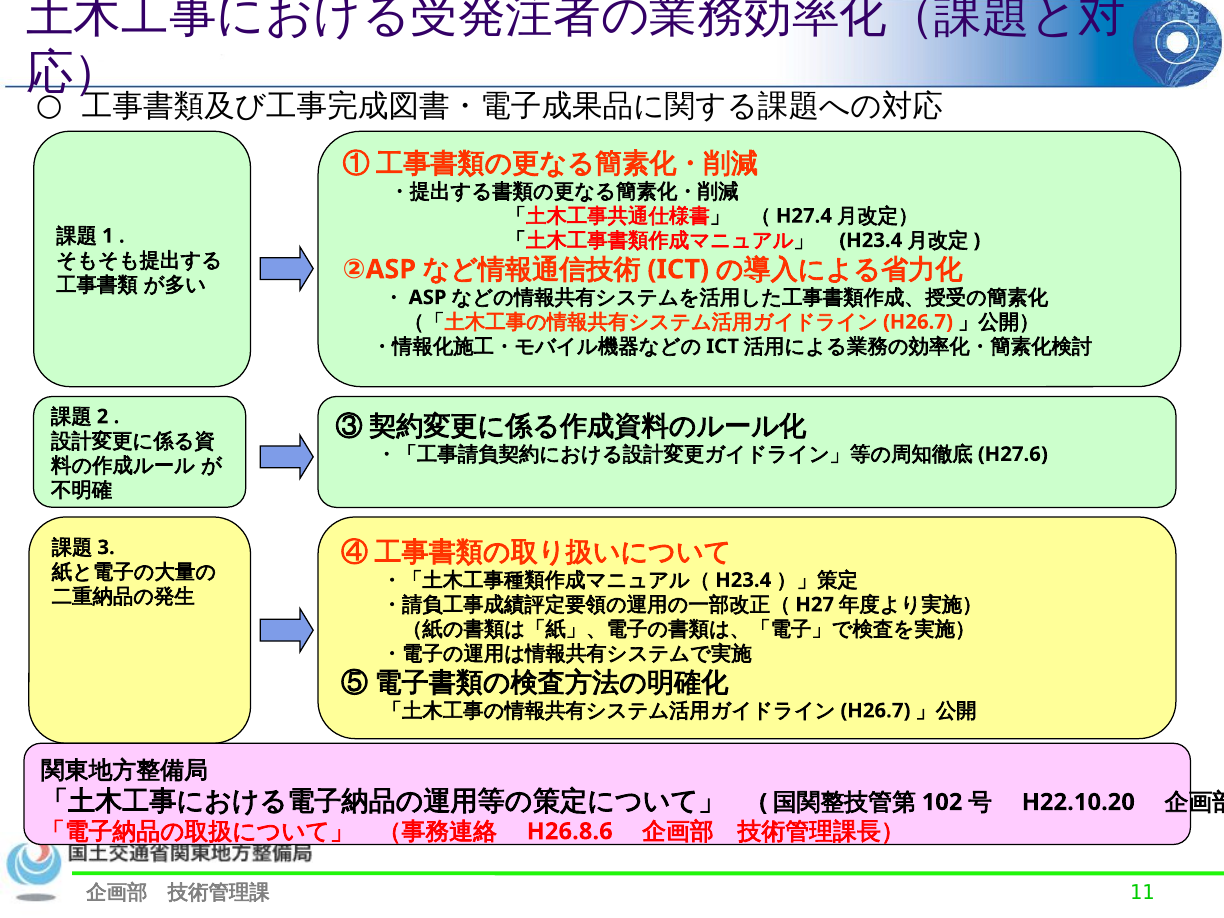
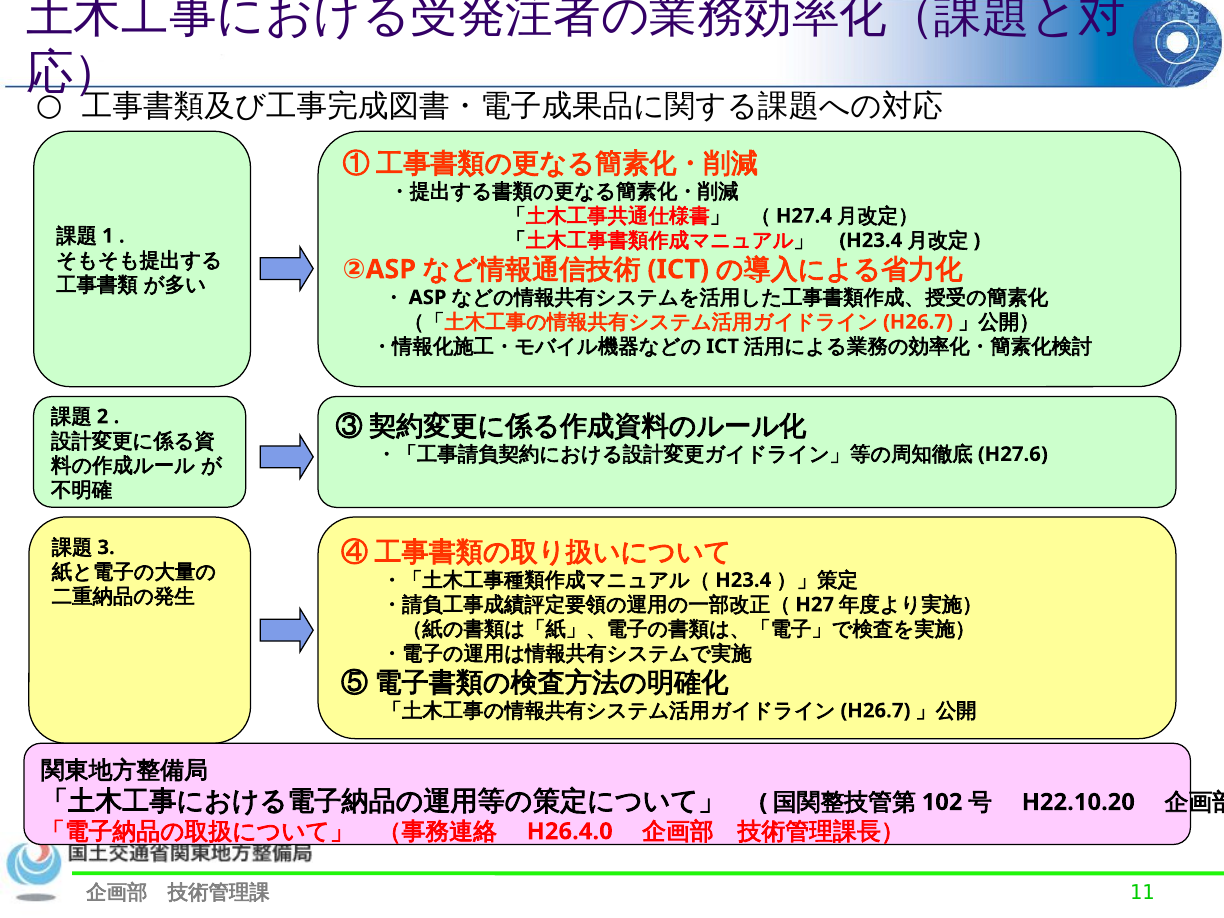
H26.8.6: H26.8.6 -> H26.4.0
